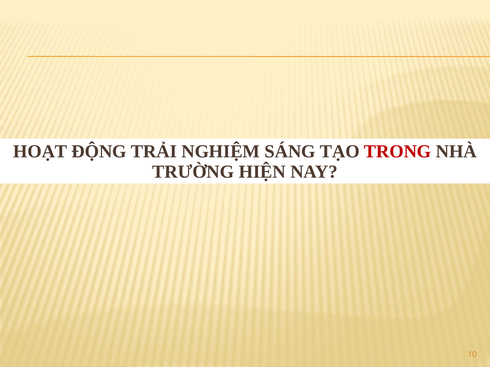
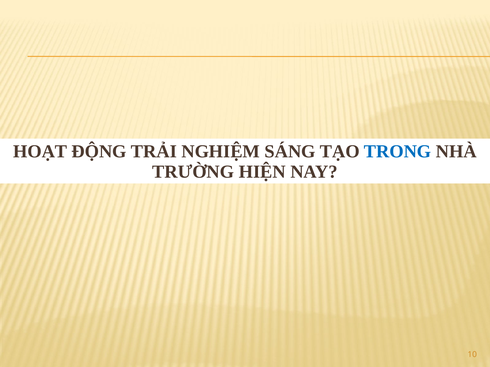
TRONG colour: red -> blue
